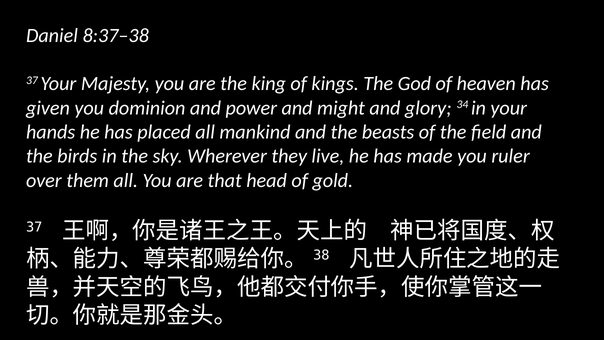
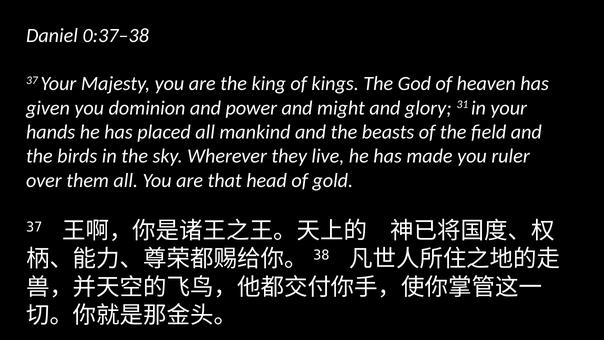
8:37–38: 8:37–38 -> 0:37–38
34: 34 -> 31
